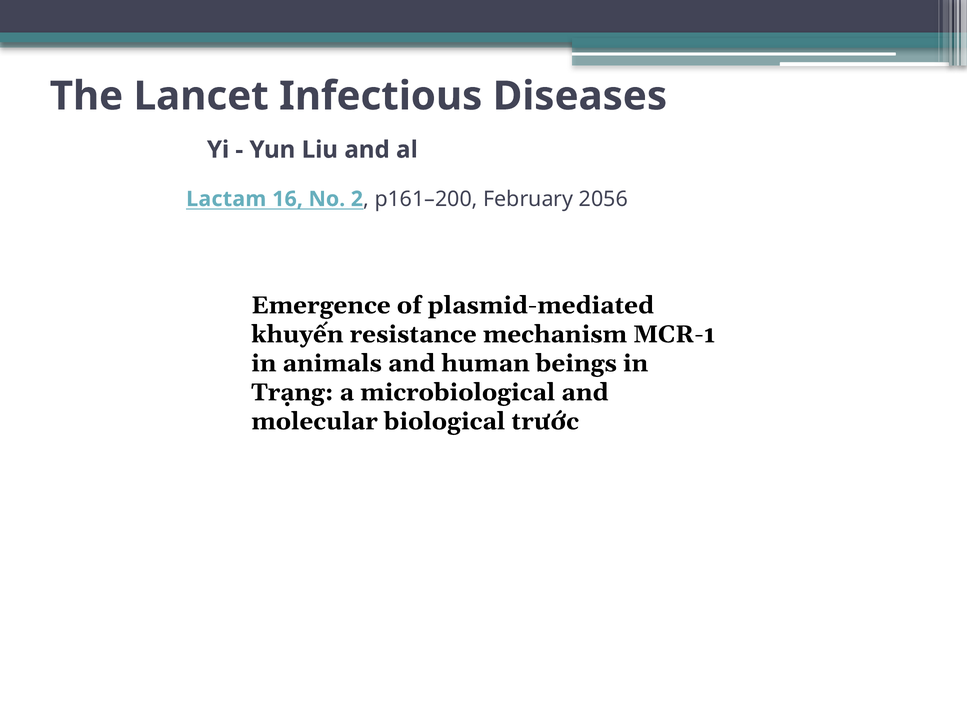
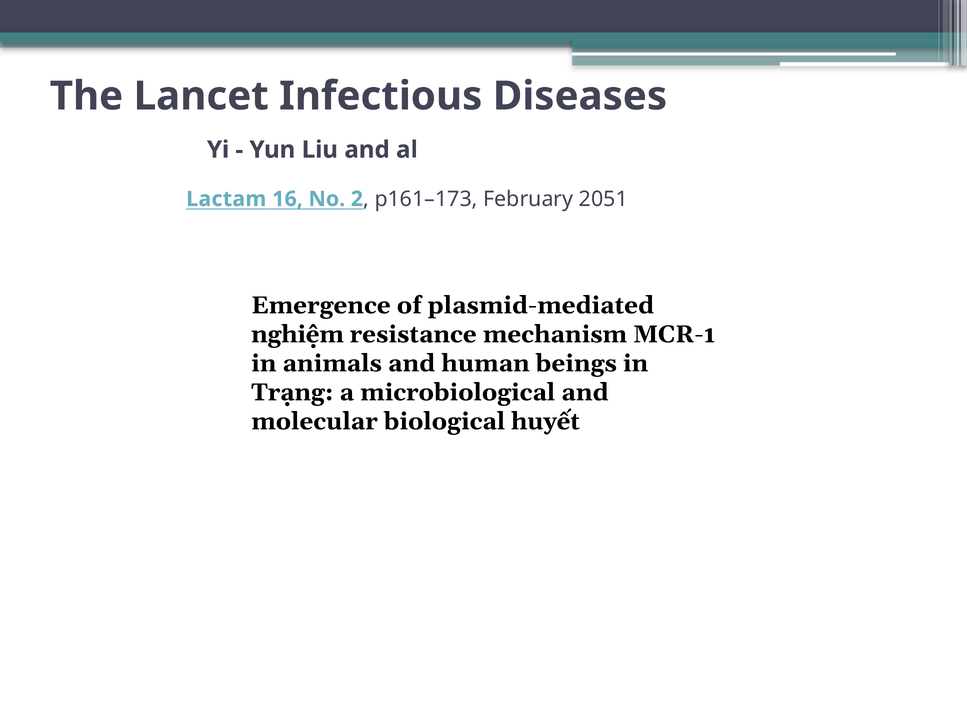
p161–200: p161–200 -> p161–173
2056: 2056 -> 2051
khuyến: khuyến -> nghiệm
trước: trước -> huyết
